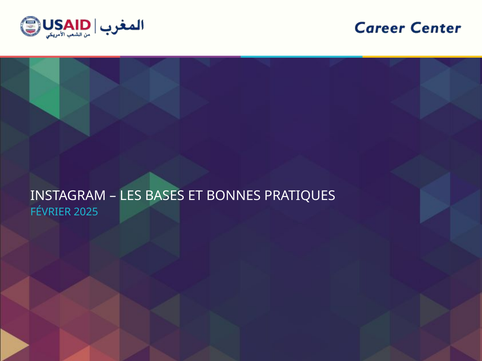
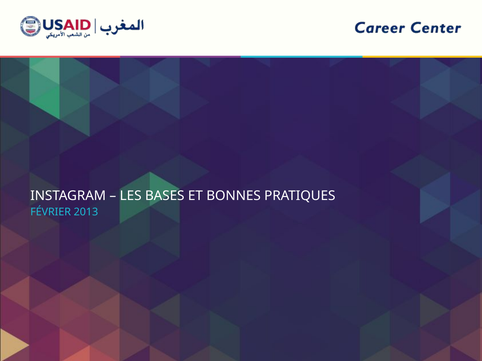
2025: 2025 -> 2013
